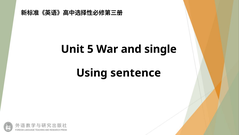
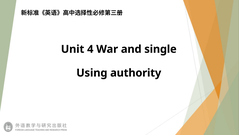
5: 5 -> 4
sentence: sentence -> authority
